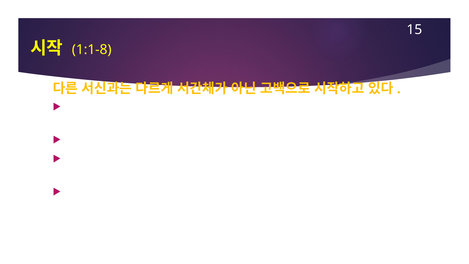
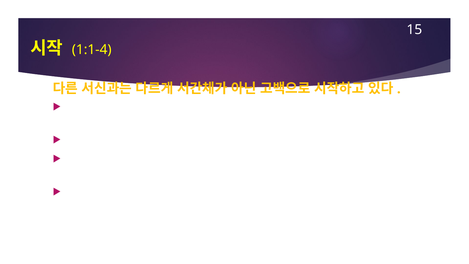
1:1-8: 1:1-8 -> 1:1-4
